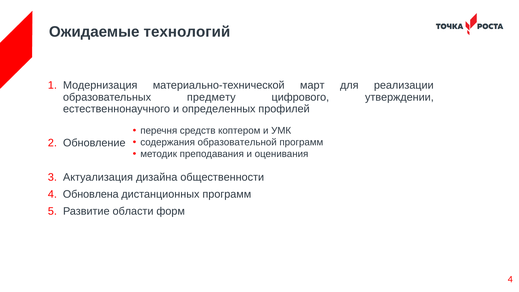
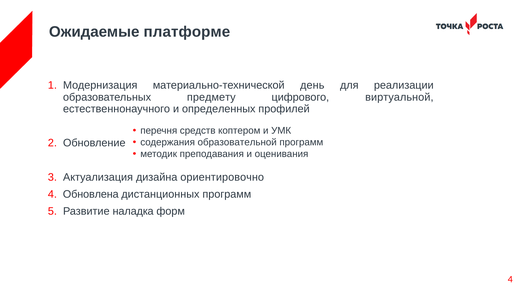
технологий: технологий -> платформе
март: март -> день
утверждении: утверждении -> виртуальной
общественности: общественности -> ориентировочно
области: области -> наладка
